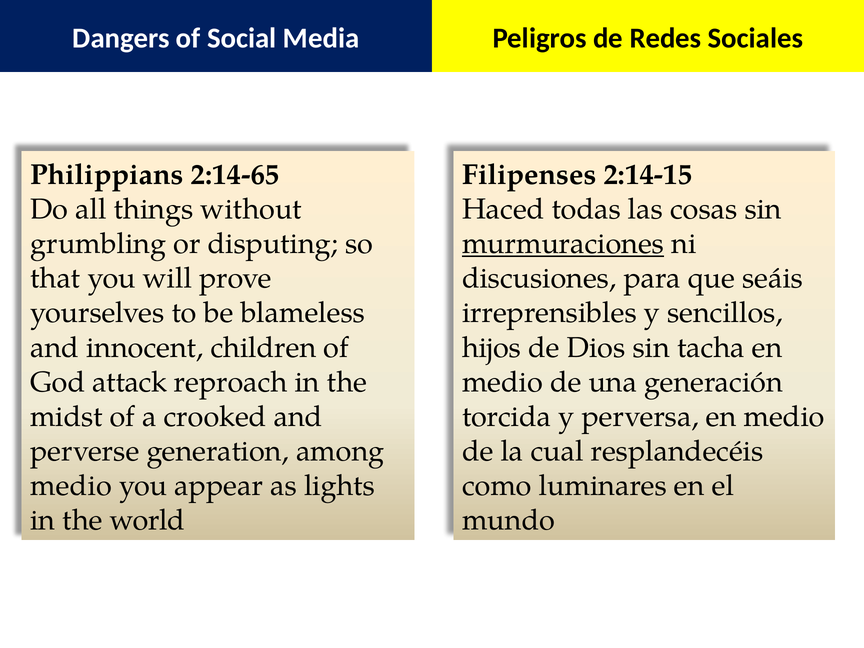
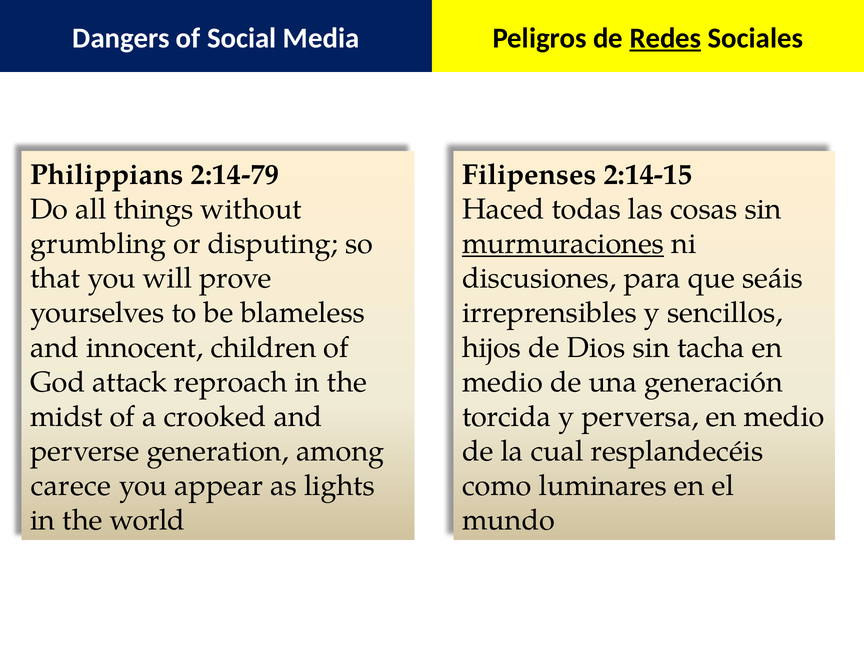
Redes underline: none -> present
2:14-65: 2:14-65 -> 2:14-79
medio at (71, 486): medio -> carece
